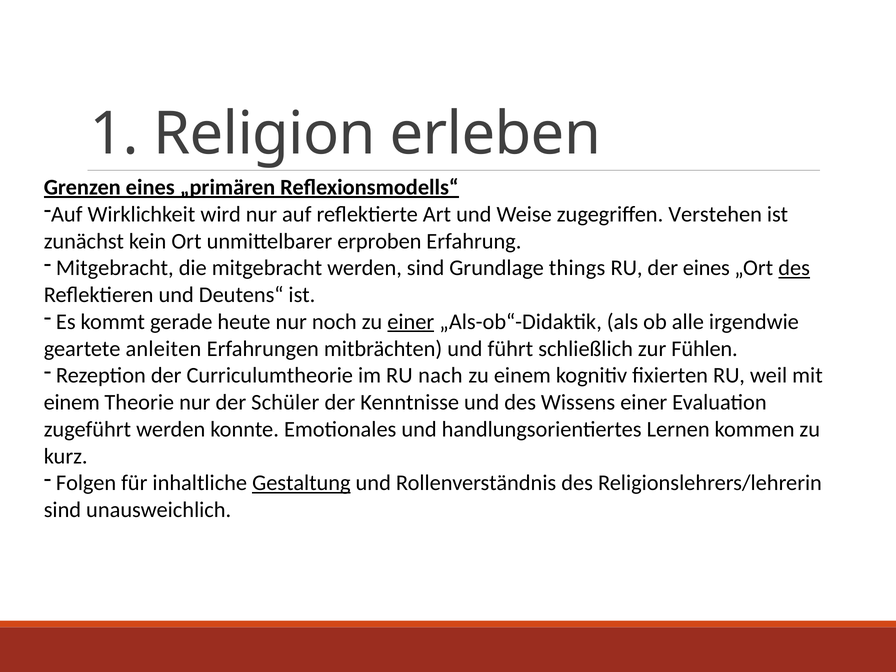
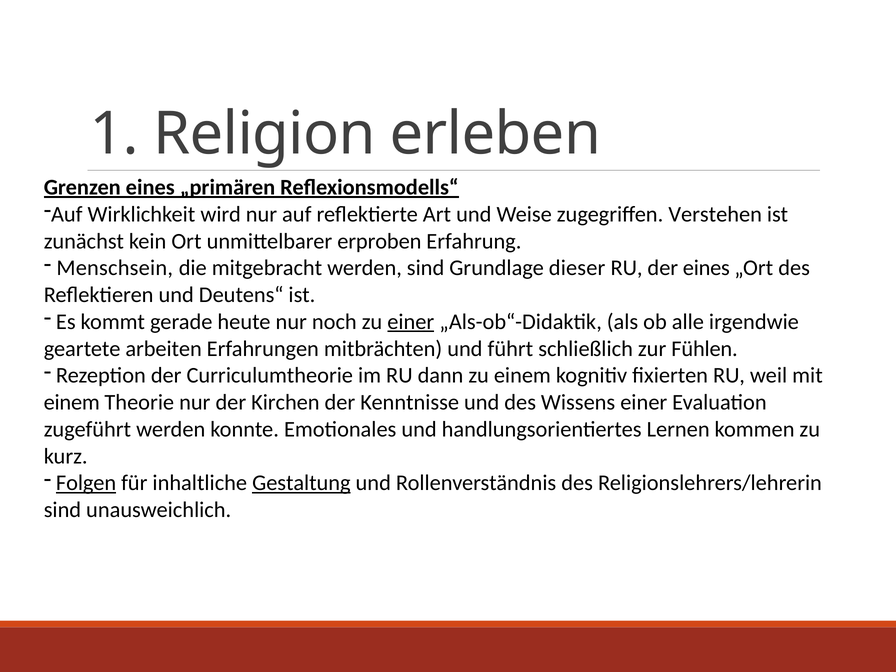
Mitgebracht at (115, 268): Mitgebracht -> Menschsein
things: things -> dieser
des at (794, 268) underline: present -> none
anleiten: anleiten -> arbeiten
nach: nach -> dann
Schüler: Schüler -> Kirchen
Folgen underline: none -> present
